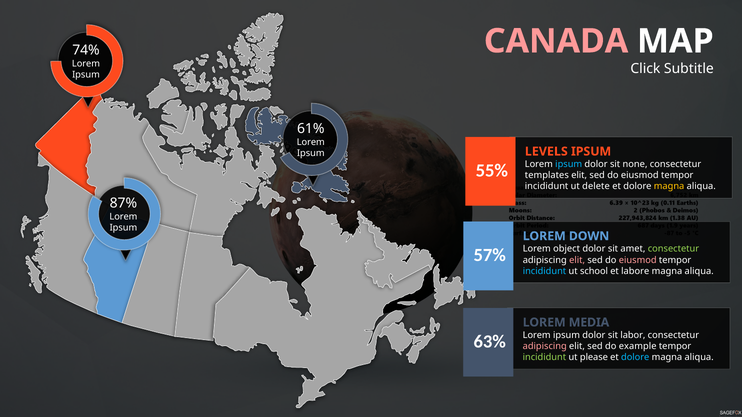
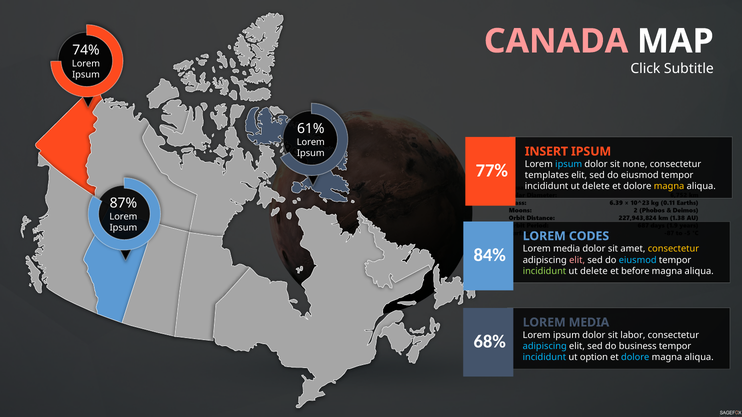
LEVELS: LEVELS -> INSERT
55%: 55% -> 77%
DOWN: DOWN -> CODES
object at (567, 249): object -> media
consectetur at (673, 249) colour: light green -> yellow
57%: 57% -> 84%
eiusmod at (638, 260) colour: pink -> light blue
incididunt at (544, 271) colour: light blue -> light green
school at (594, 271): school -> delete
labore: labore -> before
63%: 63% -> 68%
adipiscing at (545, 347) colour: pink -> light blue
example: example -> business
incididunt at (544, 358) colour: light green -> light blue
please: please -> option
